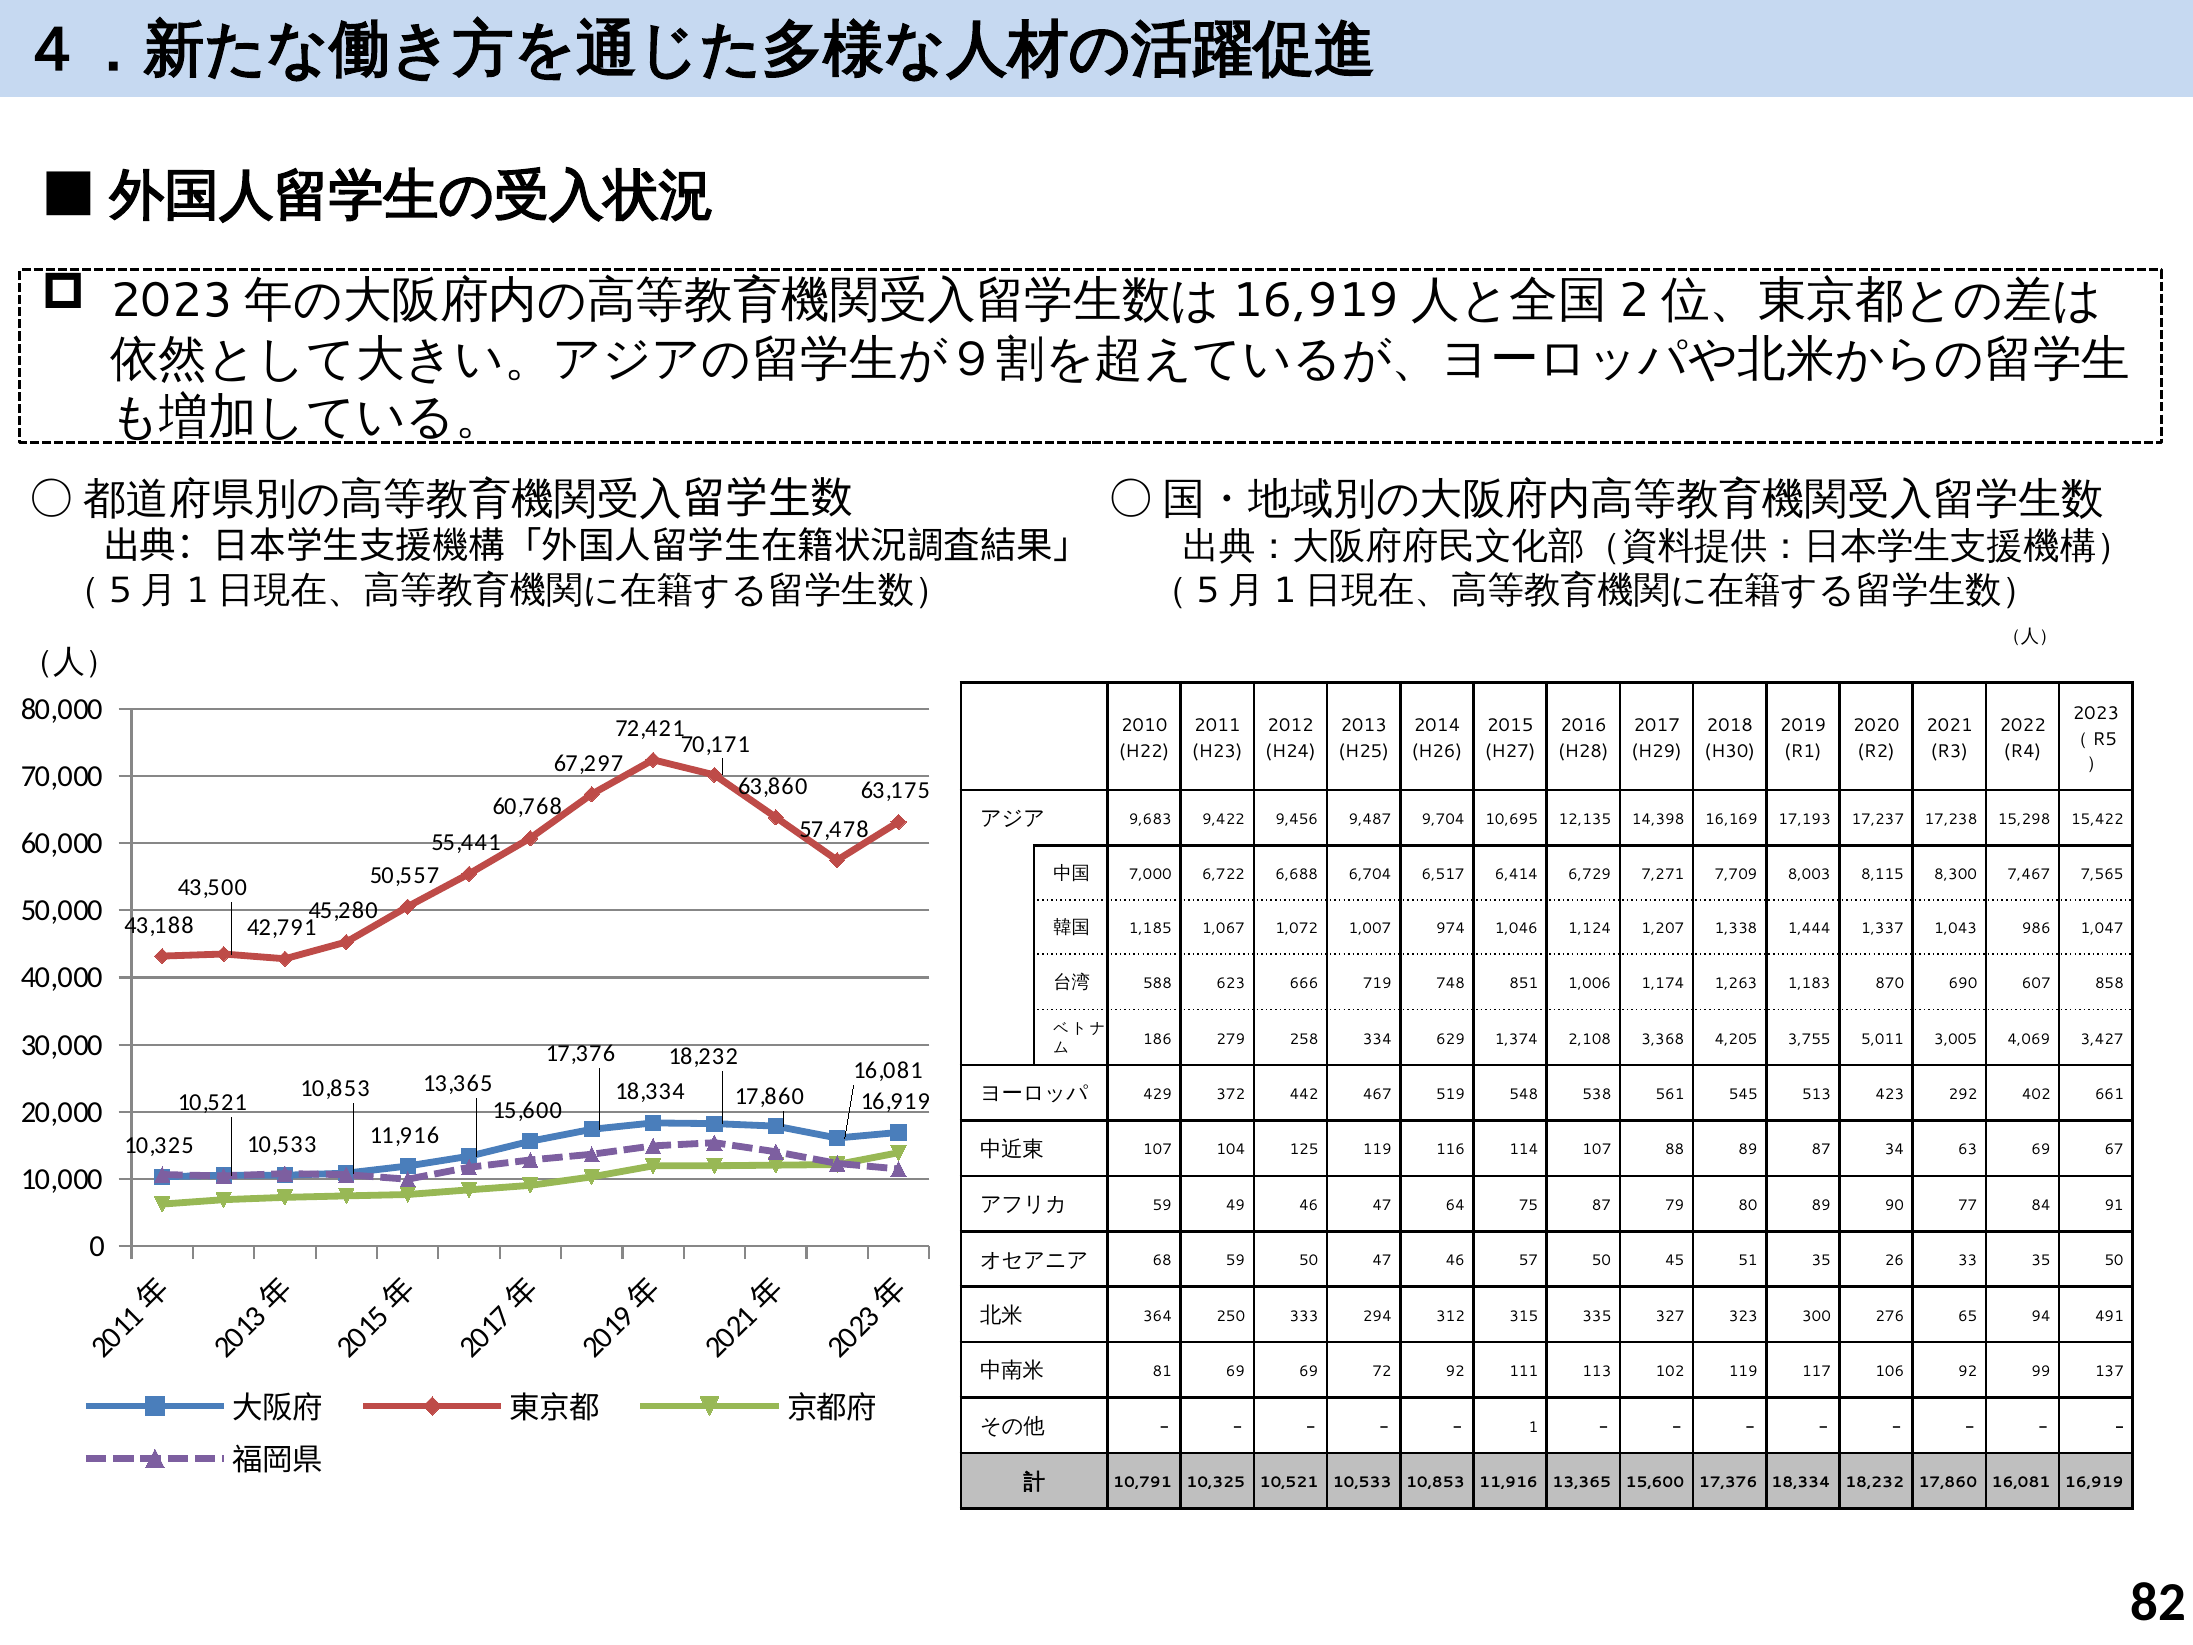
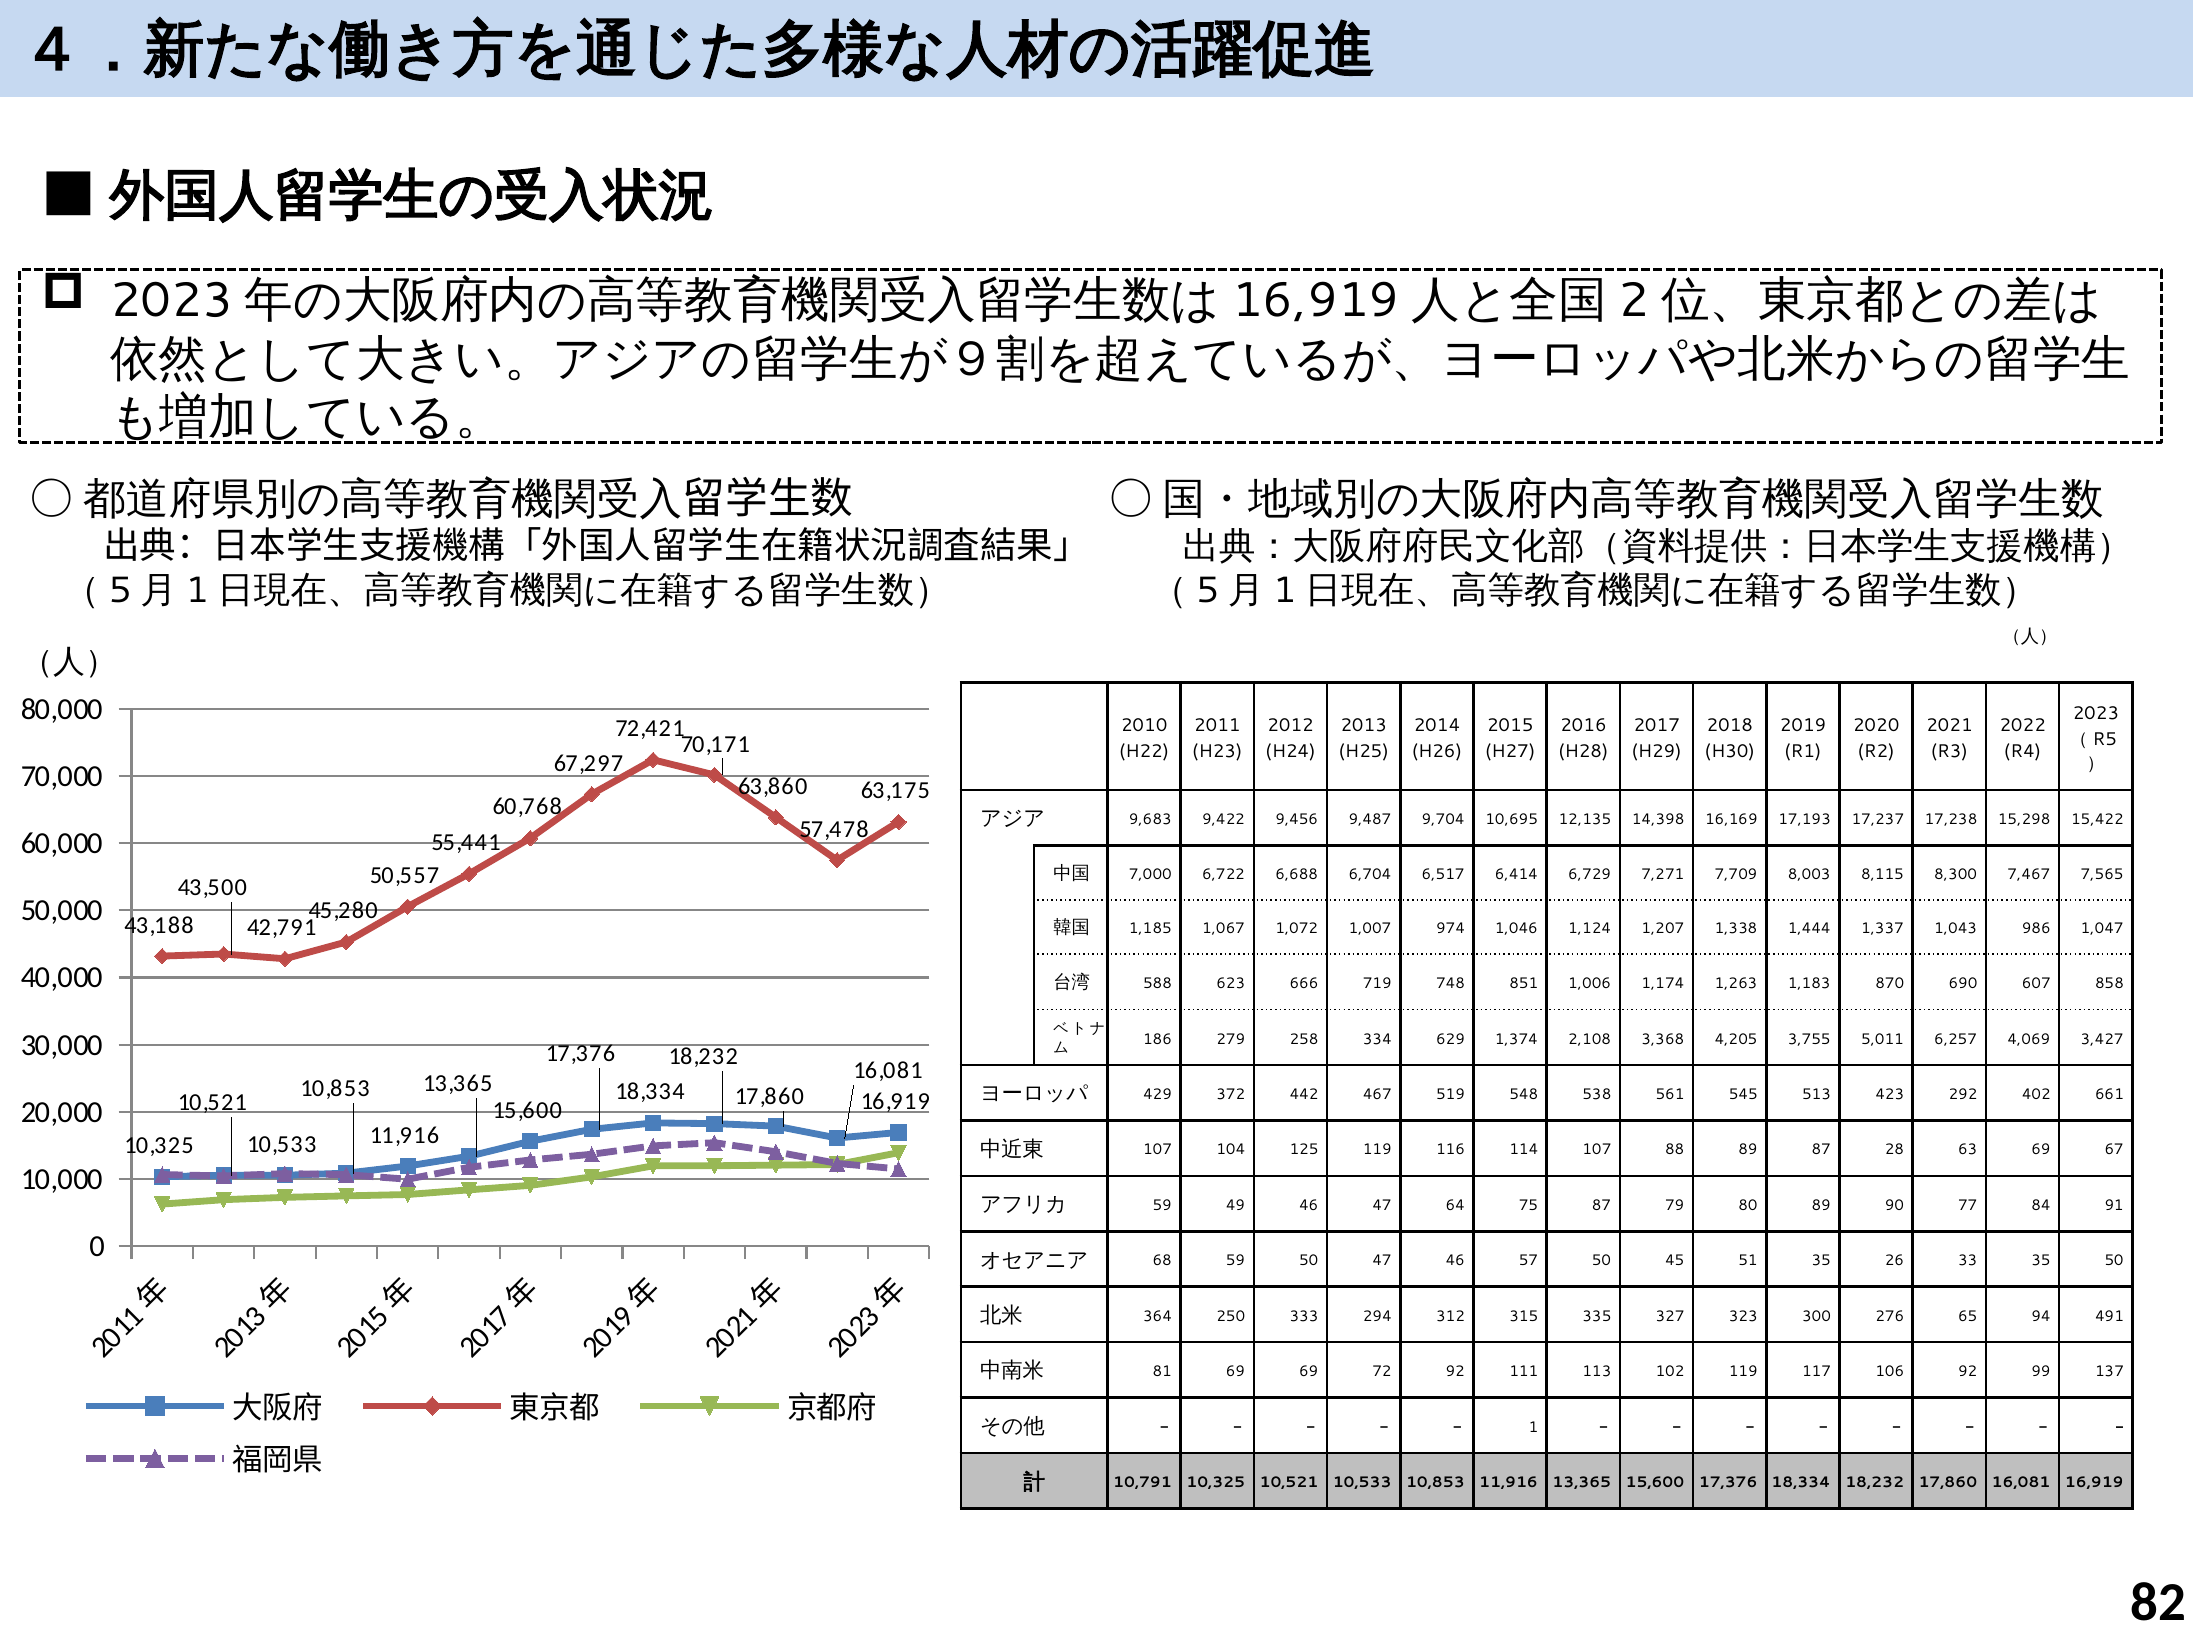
3,005: 3,005 -> 6,257
34: 34 -> 28
